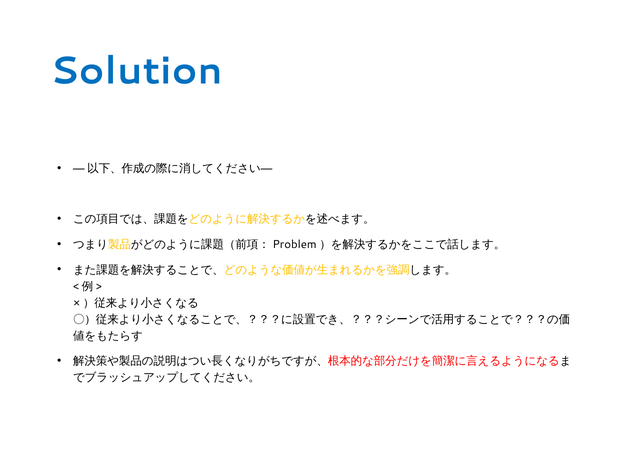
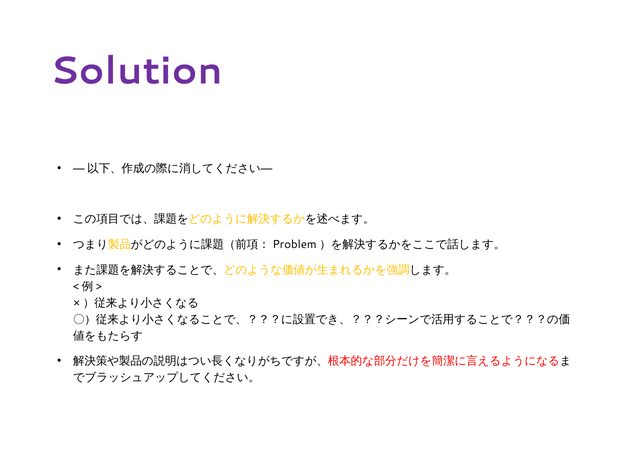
Solution colour: blue -> purple
